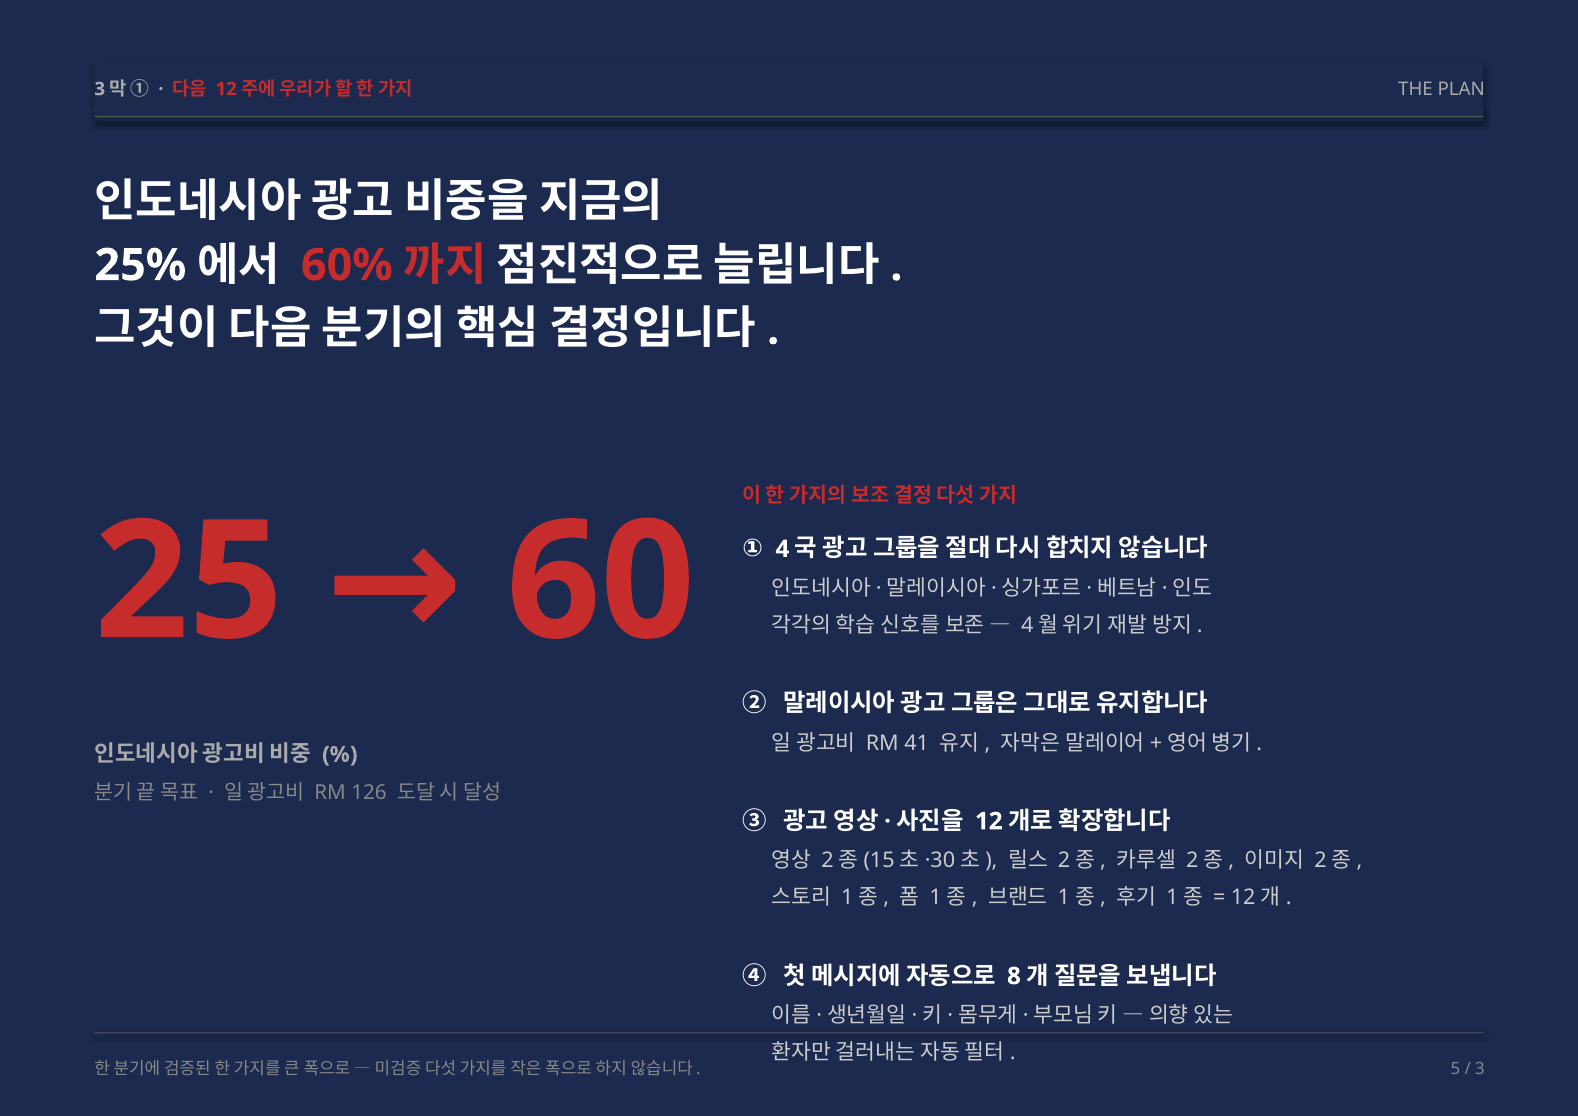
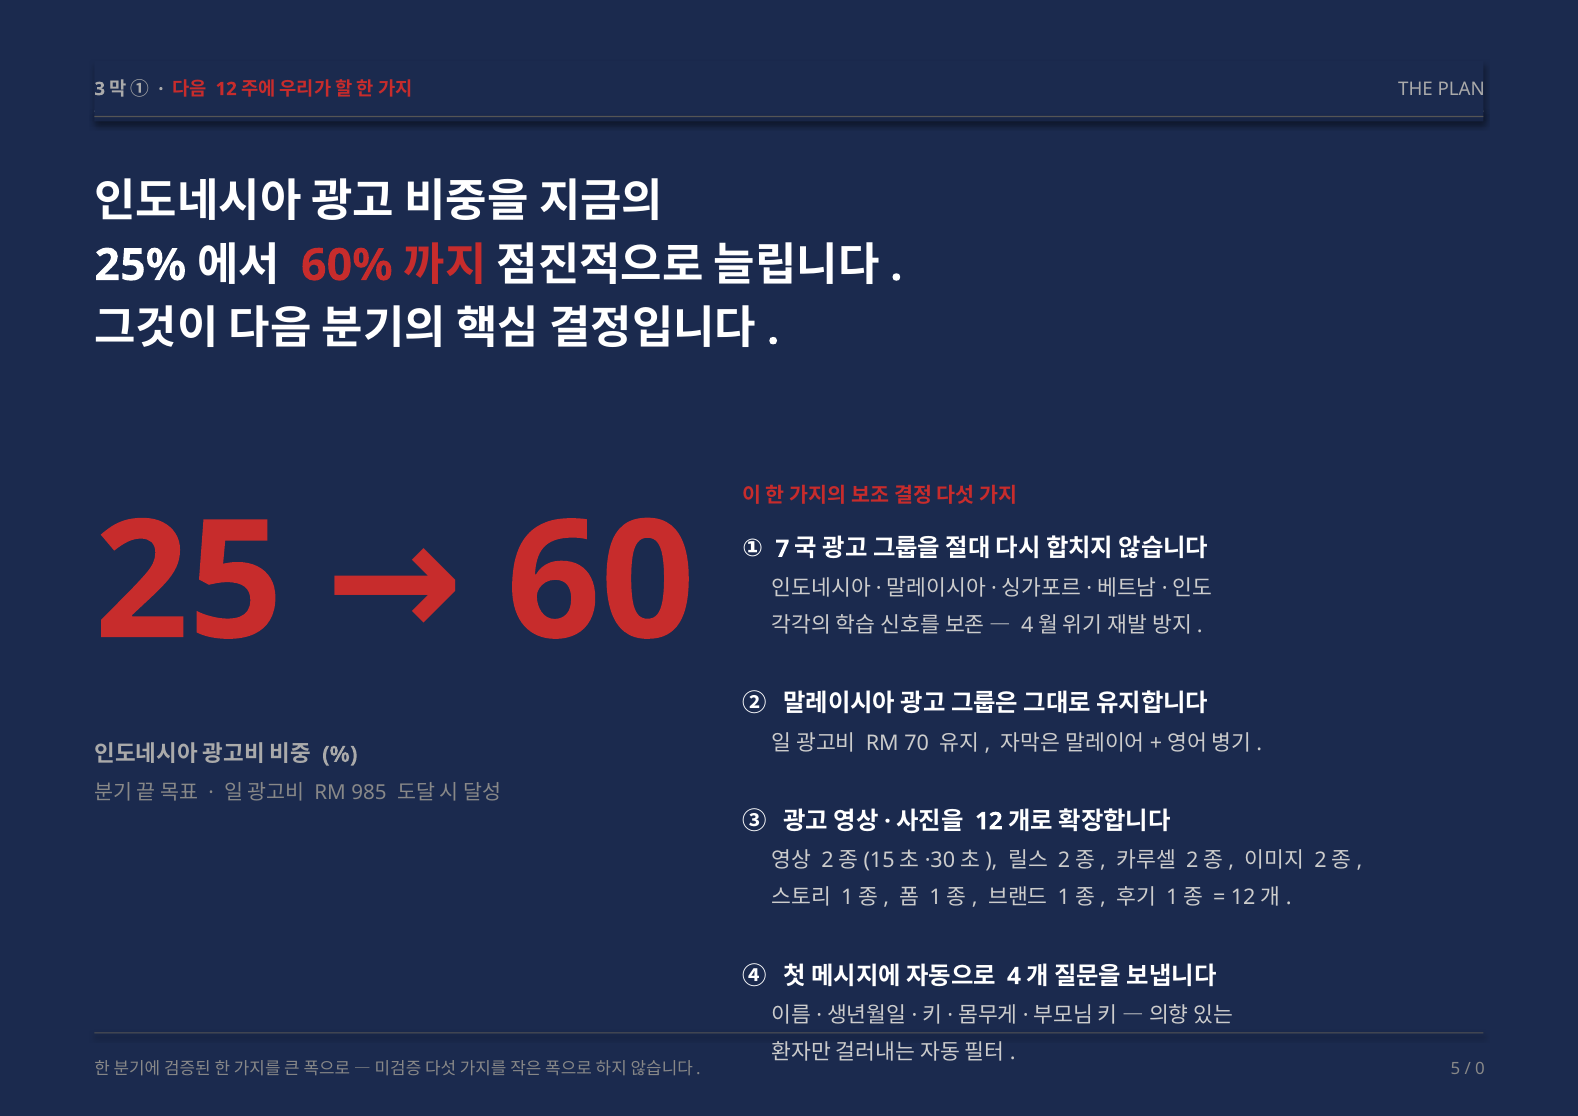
4: 4 -> 7
41: 41 -> 70
126: 126 -> 985
8: 8 -> 4
3 at (1480, 1070): 3 -> 0
